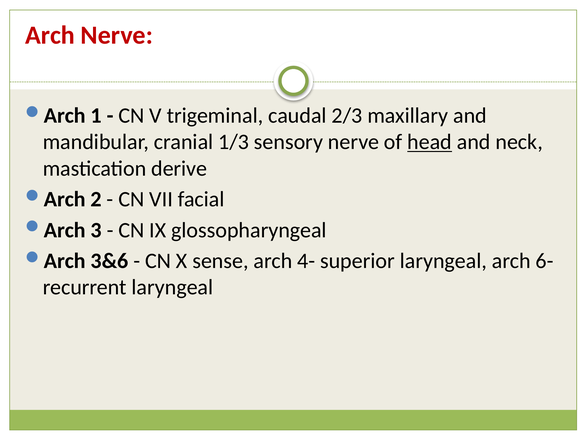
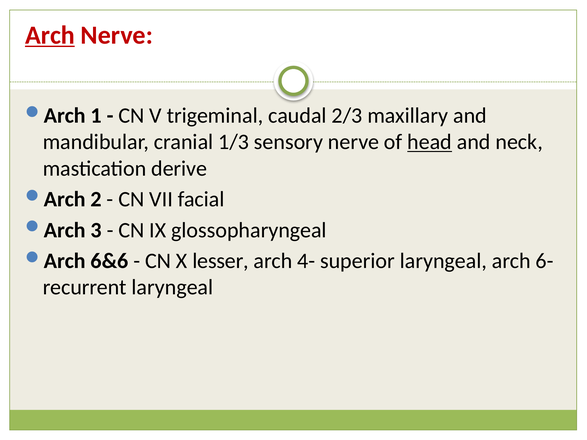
Arch at (50, 35) underline: none -> present
3&6: 3&6 -> 6&6
sense: sense -> lesser
